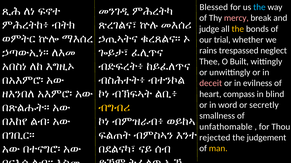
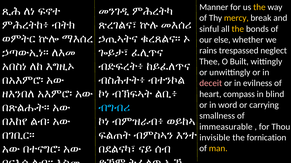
Blessed: Blessed -> Manner
the at (259, 7) colour: light blue -> yellow
mercy colour: pink -> yellow
judge: judge -> sinful
trial: trial -> else
secretly: secretly -> carrying
ብግብሪ colour: yellow -> light blue
unfathomable: unfathomable -> immeasurable
rejected: rejected -> invisible
judgement: judgement -> fornication
